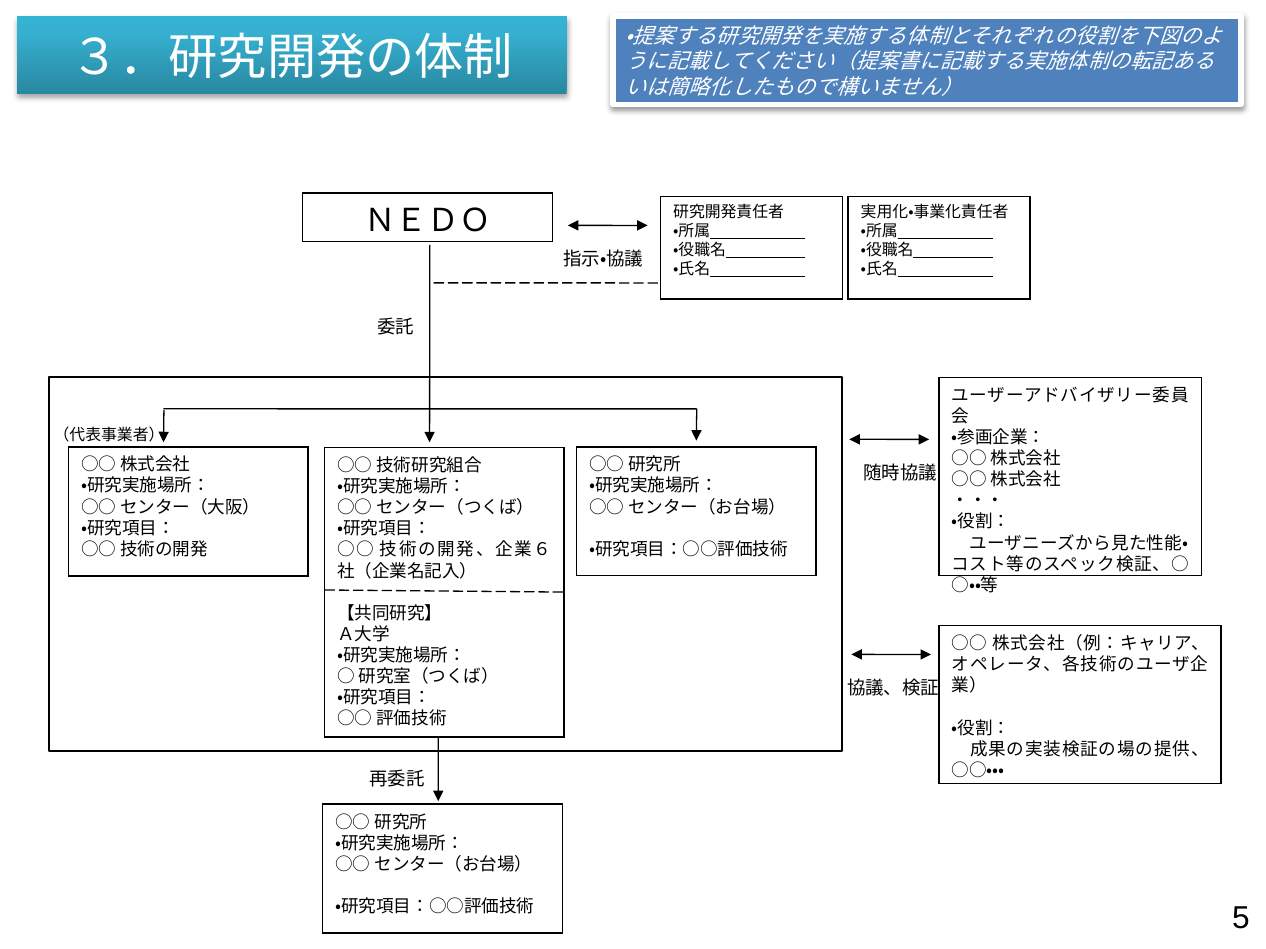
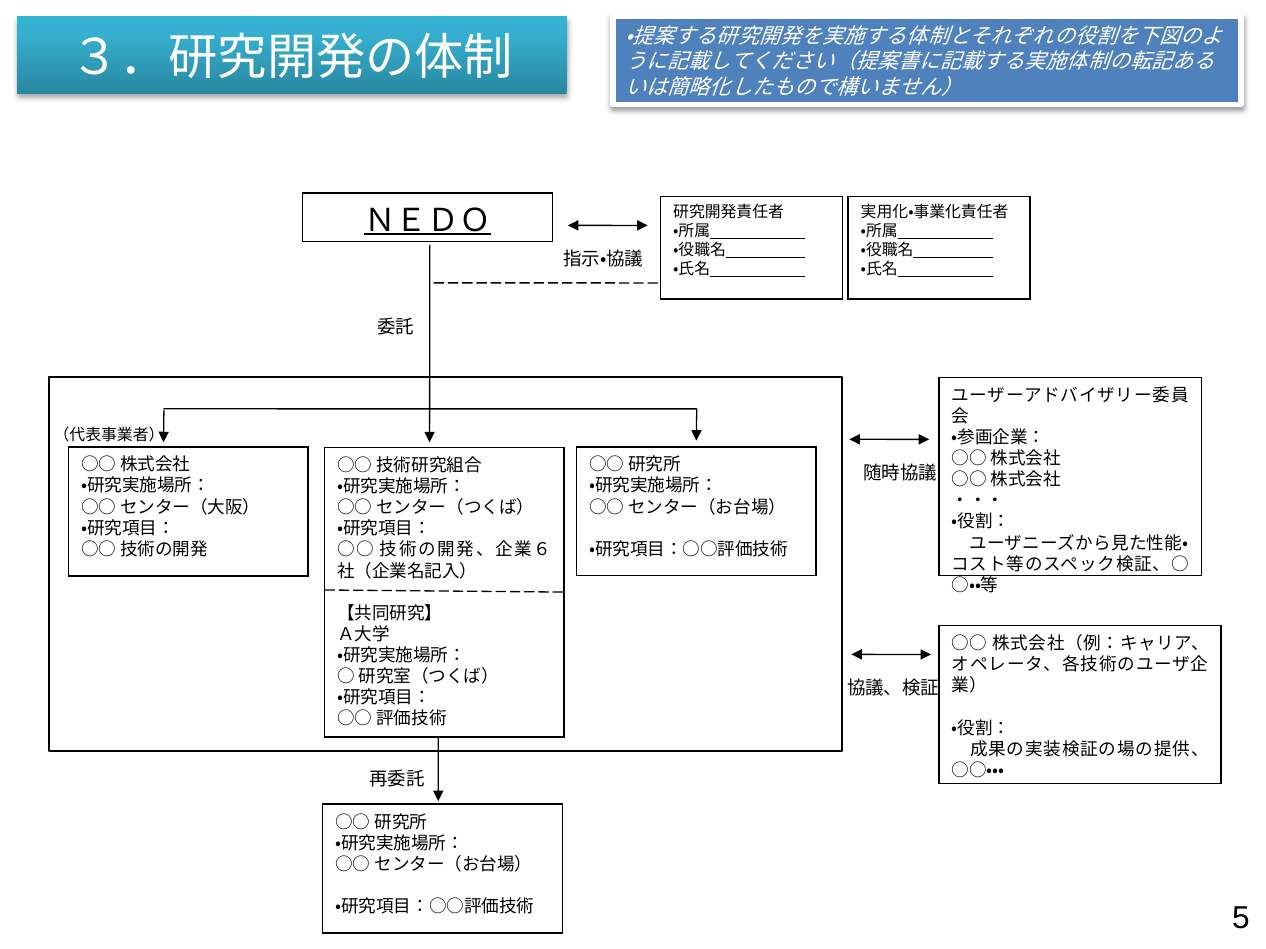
ＮＥＤＯ underline: none -> present
